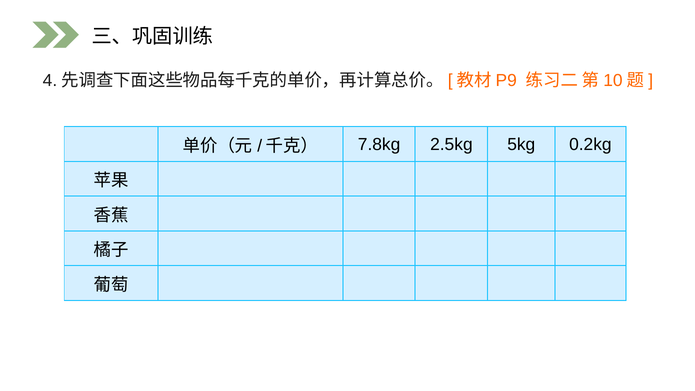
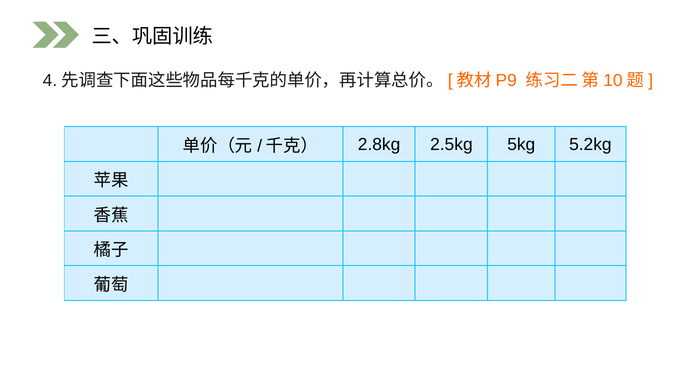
7.8kg: 7.8kg -> 2.8kg
0.2kg: 0.2kg -> 5.2kg
